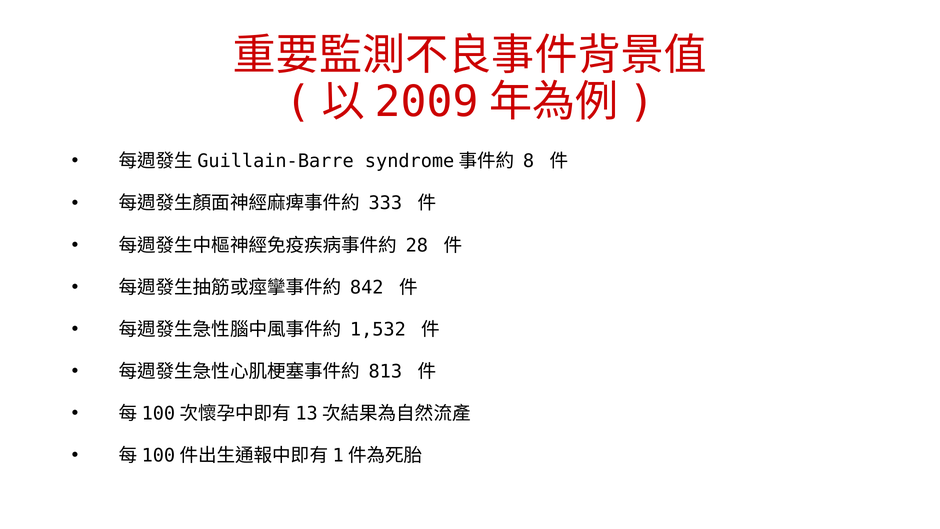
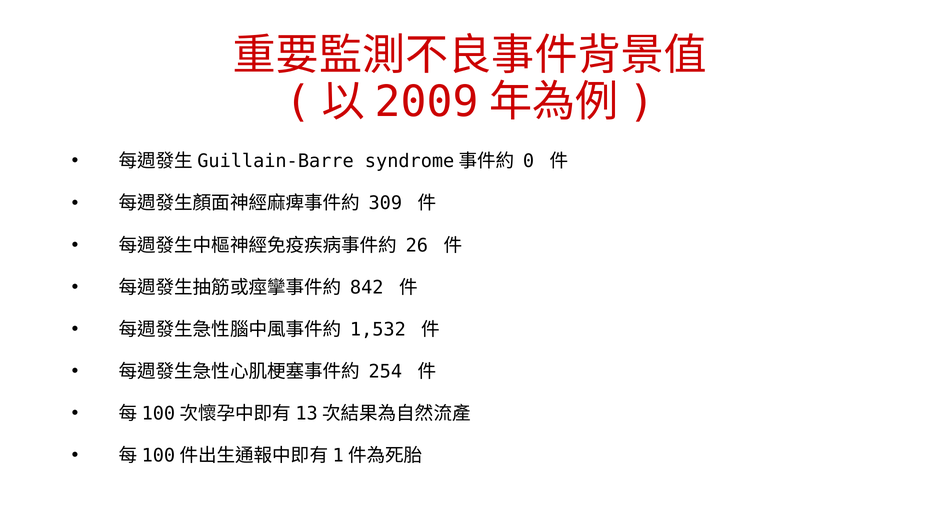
8: 8 -> 0
333: 333 -> 309
28: 28 -> 26
813: 813 -> 254
